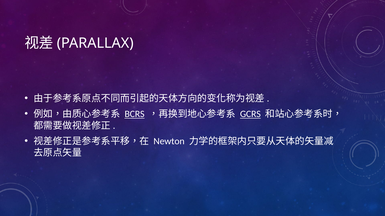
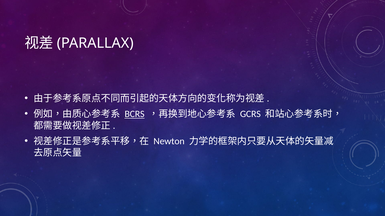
GCRS underline: present -> none
